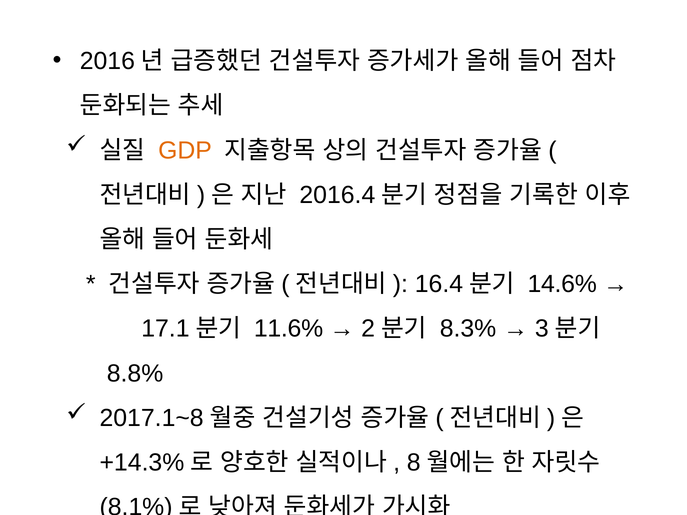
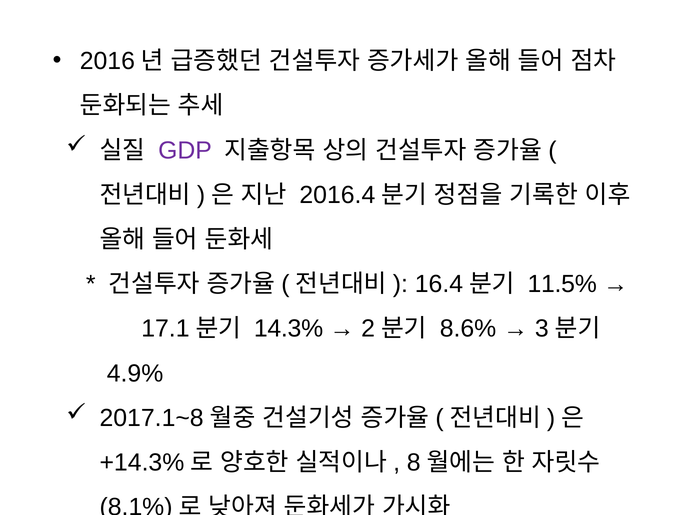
GDP colour: orange -> purple
14.6%: 14.6% -> 11.5%
11.6%: 11.6% -> 14.3%
8.3%: 8.3% -> 8.6%
8.8%: 8.8% -> 4.9%
